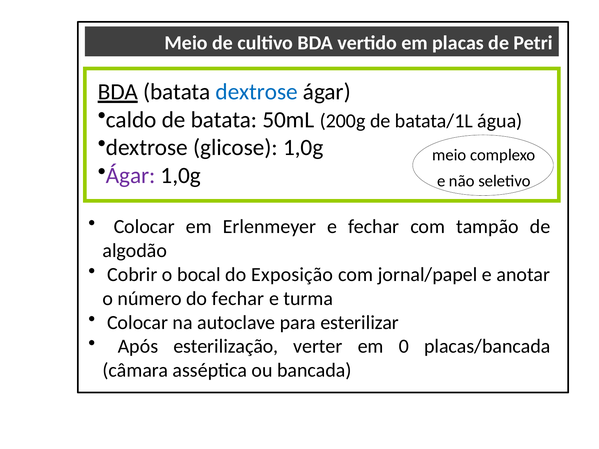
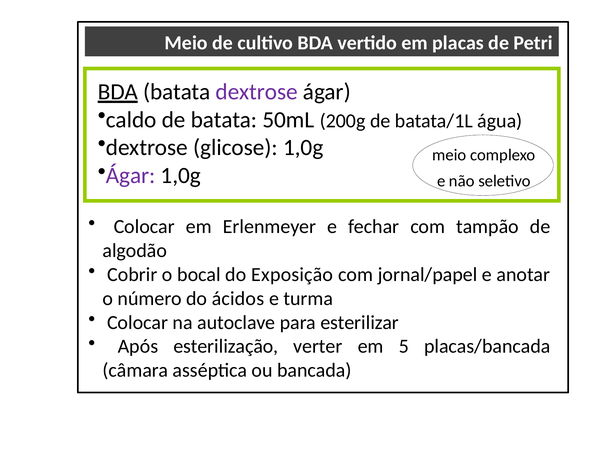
dextrose at (257, 92) colour: blue -> purple
do fechar: fechar -> ácidos
0: 0 -> 5
